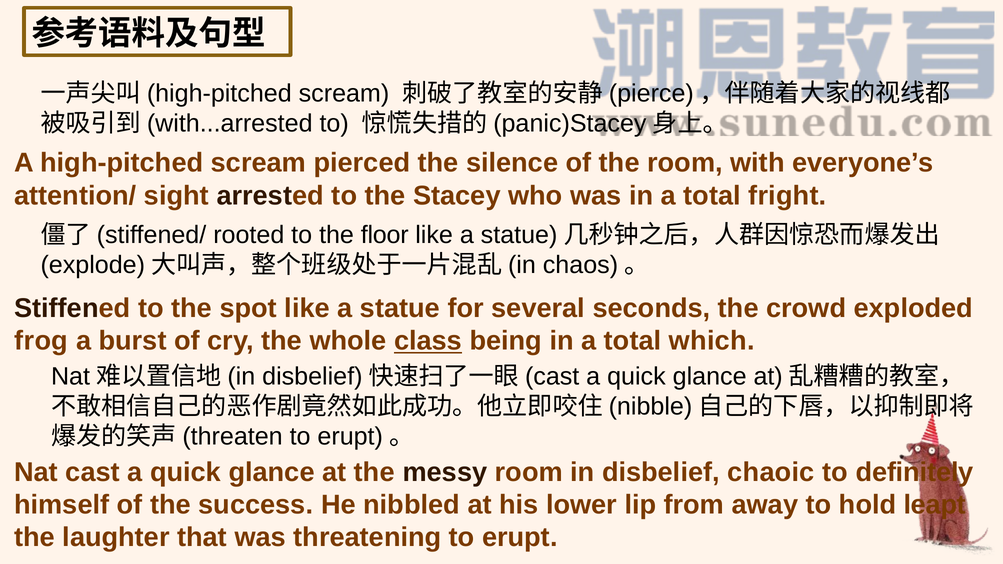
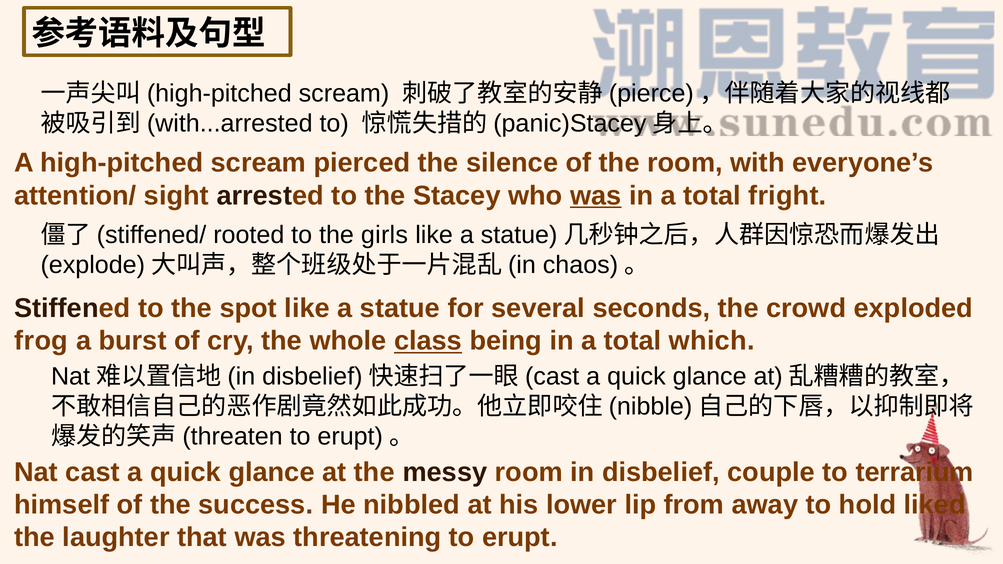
was at (596, 196) underline: none -> present
floor: floor -> girls
chaoic: chaoic -> couple
definitely: definitely -> terrarium
leapt: leapt -> liked
